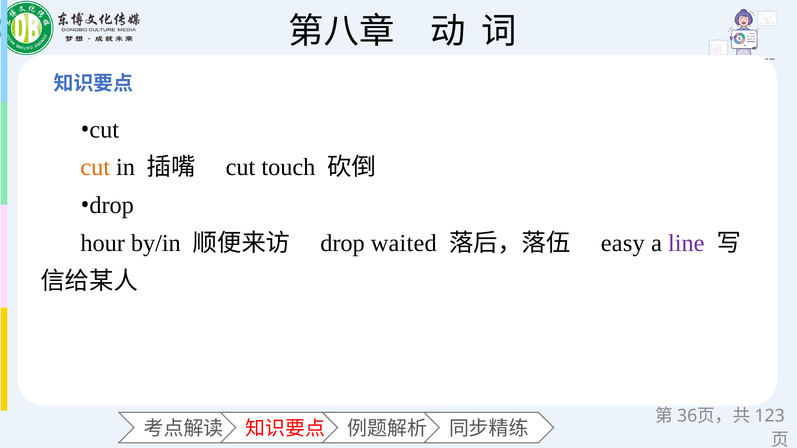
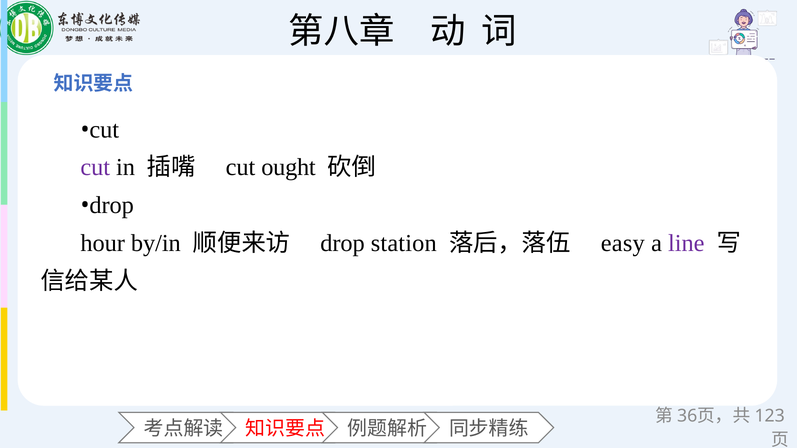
cut at (95, 168) colour: orange -> purple
touch: touch -> ought
waited: waited -> station
